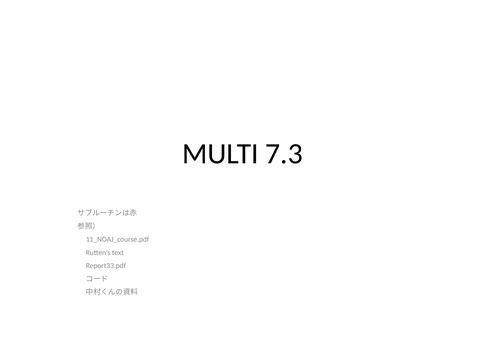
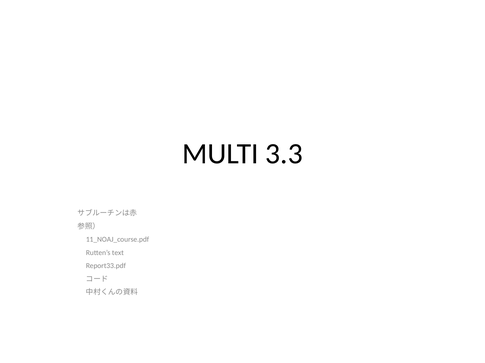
7.3: 7.3 -> 3.3
